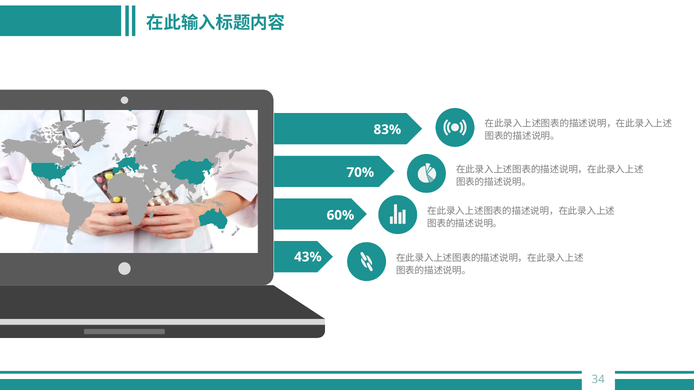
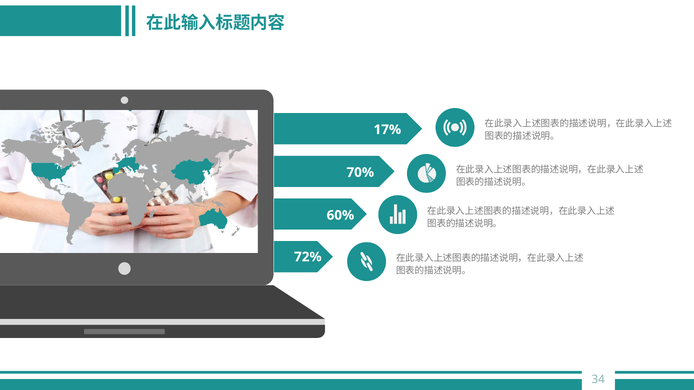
83%: 83% -> 17%
43%: 43% -> 72%
